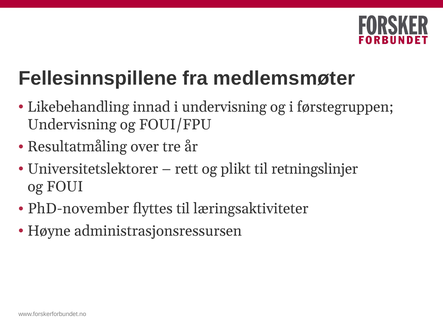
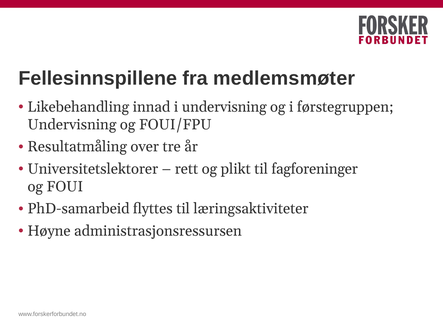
retningslinjer: retningslinjer -> fagforeninger
PhD-november: PhD-november -> PhD-samarbeid
